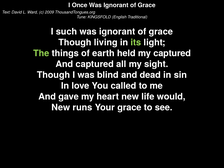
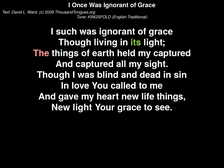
The colour: light green -> pink
life would: would -> things
New runs: runs -> light
